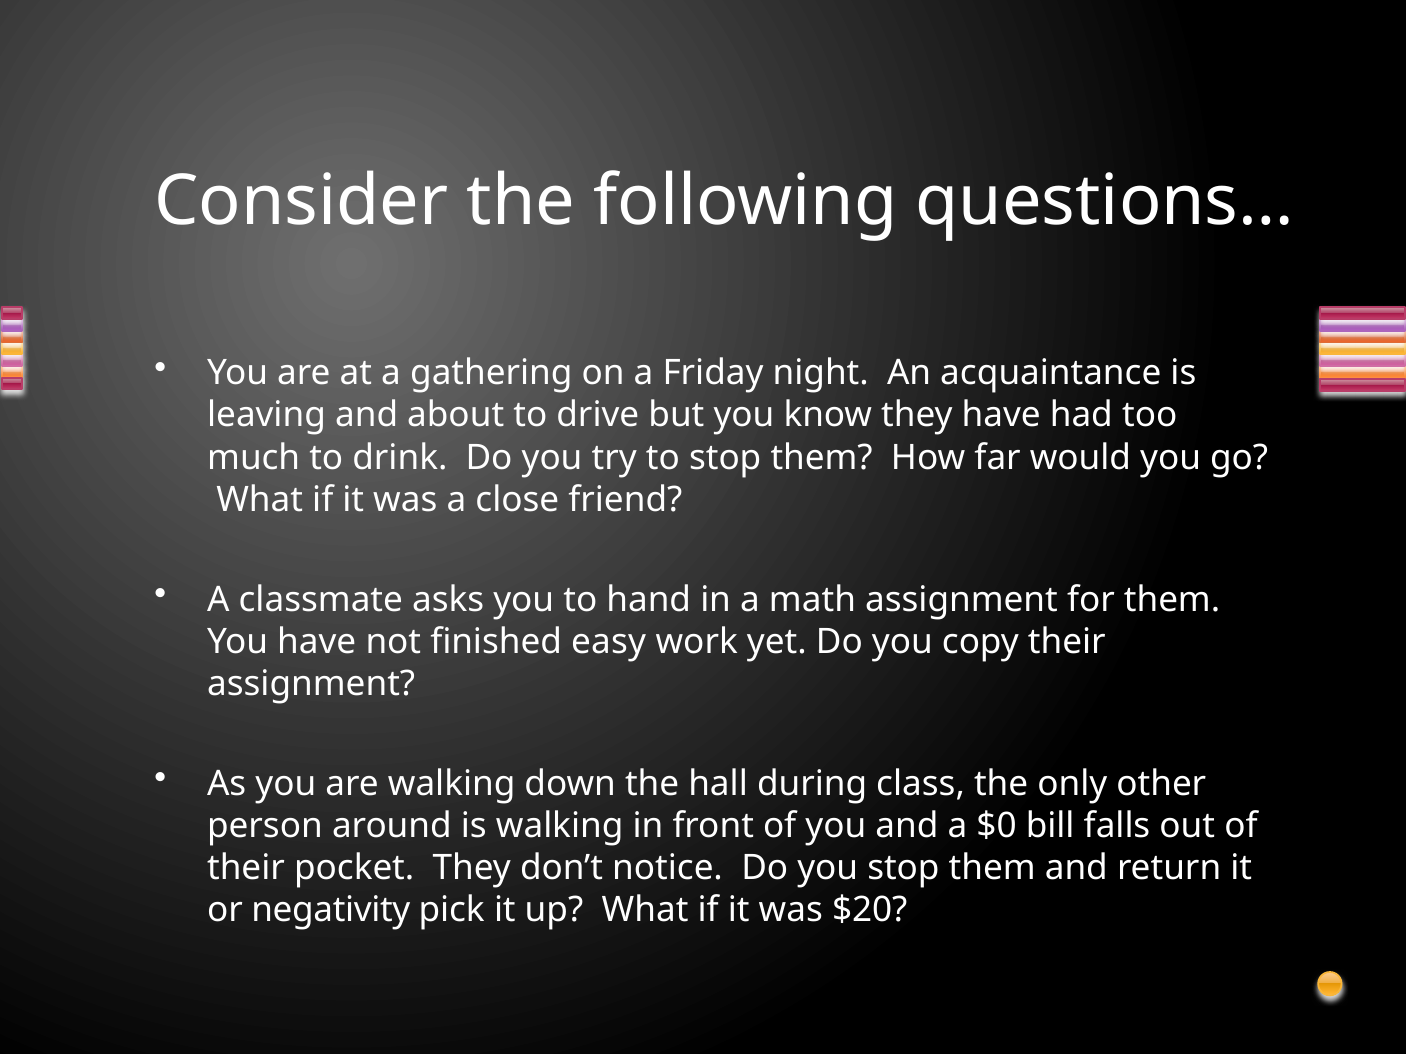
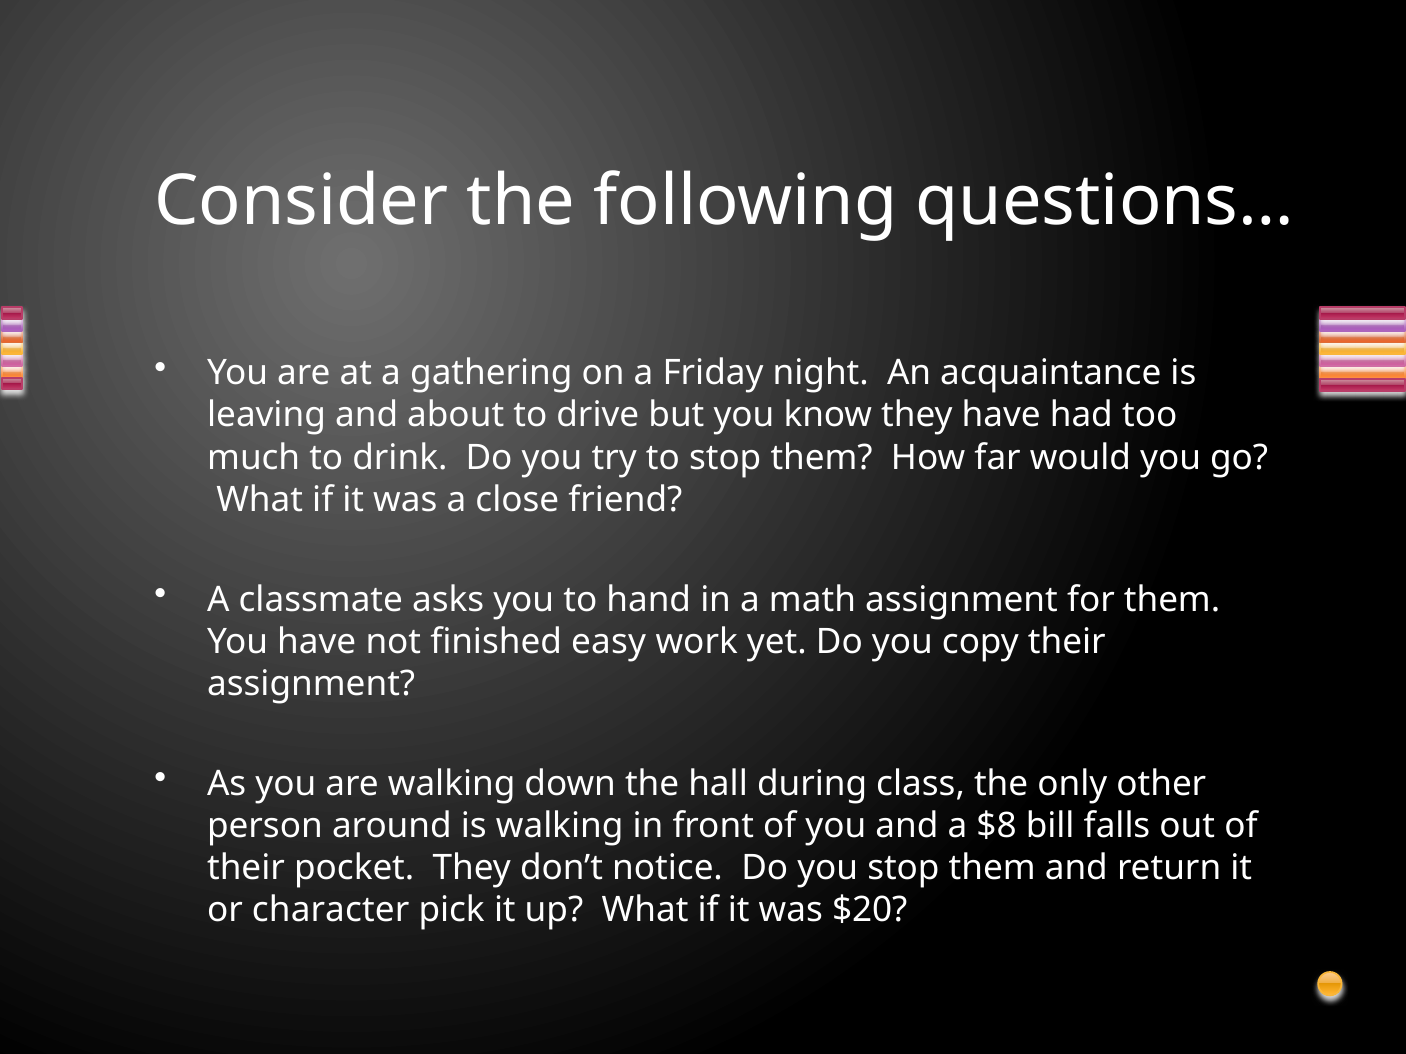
$0: $0 -> $8
negativity: negativity -> character
